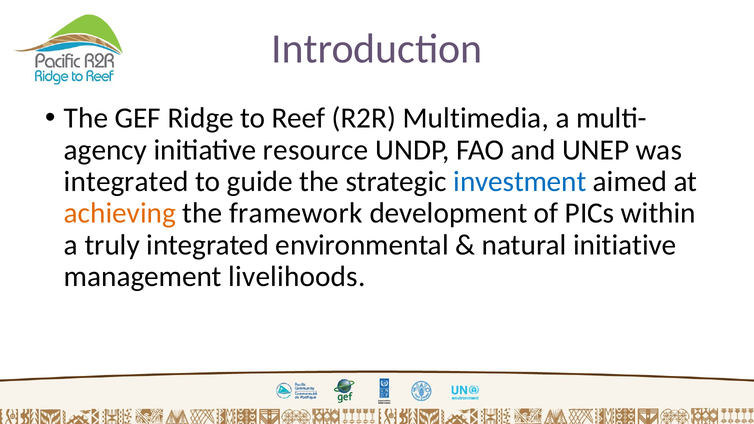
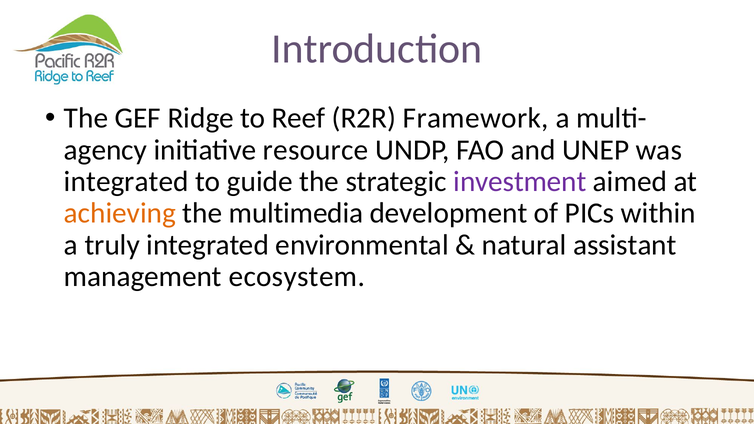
Multimedia: Multimedia -> Framework
investment colour: blue -> purple
framework: framework -> multimedia
natural initiative: initiative -> assistant
livelihoods: livelihoods -> ecosystem
